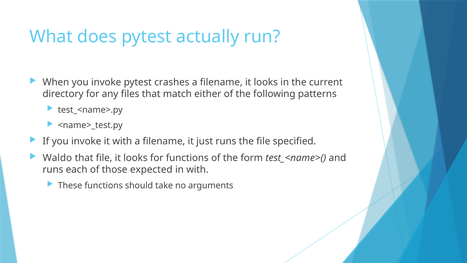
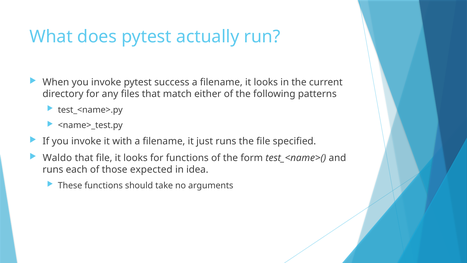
crashes: crashes -> success
in with: with -> idea
